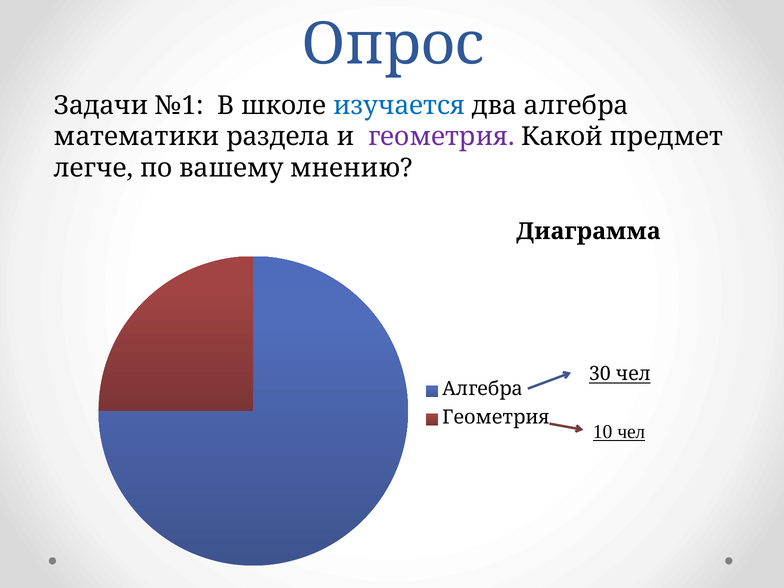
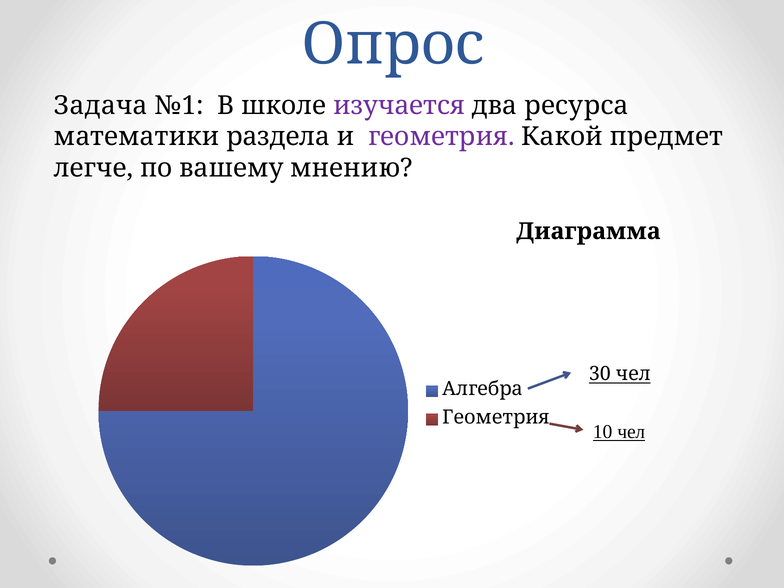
Задачи: Задачи -> Задача
изучается colour: blue -> purple
два алгебра: алгебра -> ресурса
